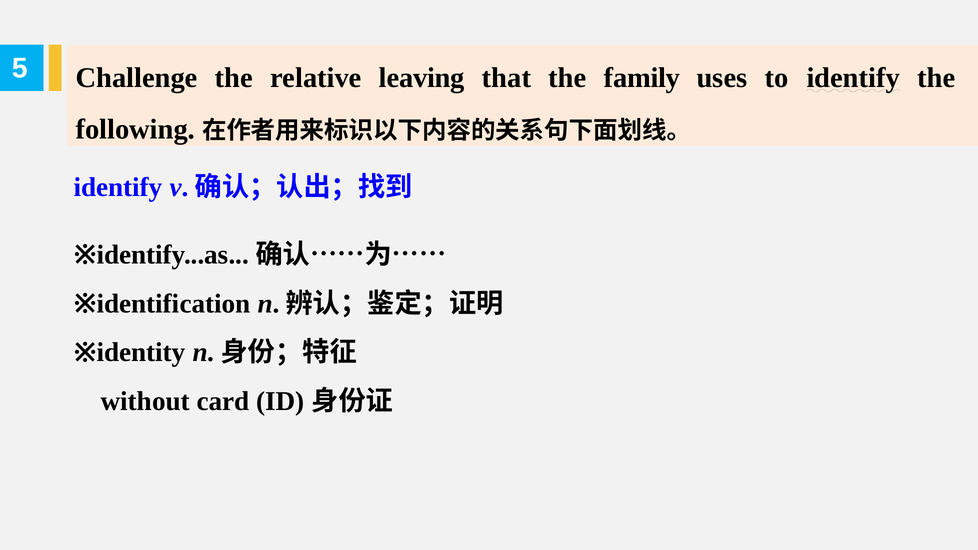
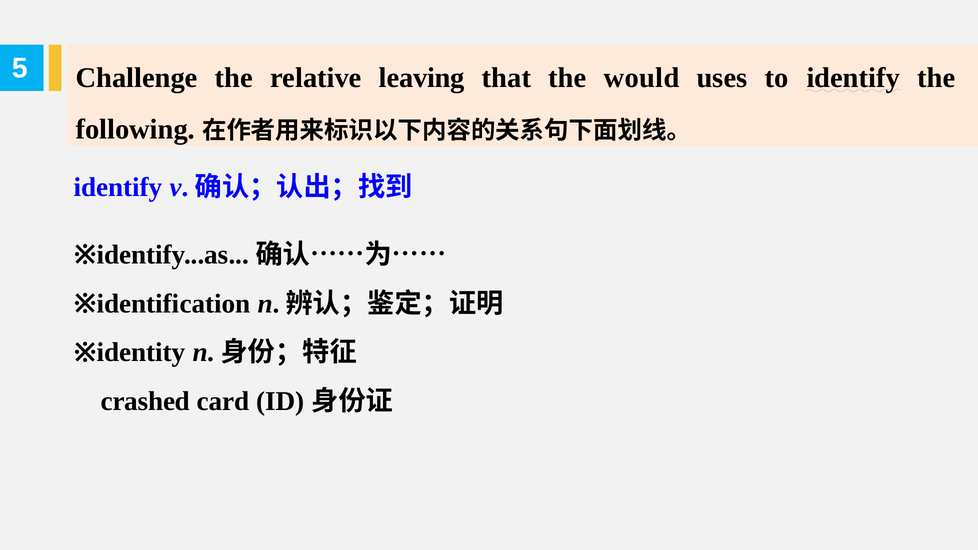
family: family -> would
without: without -> crashed
